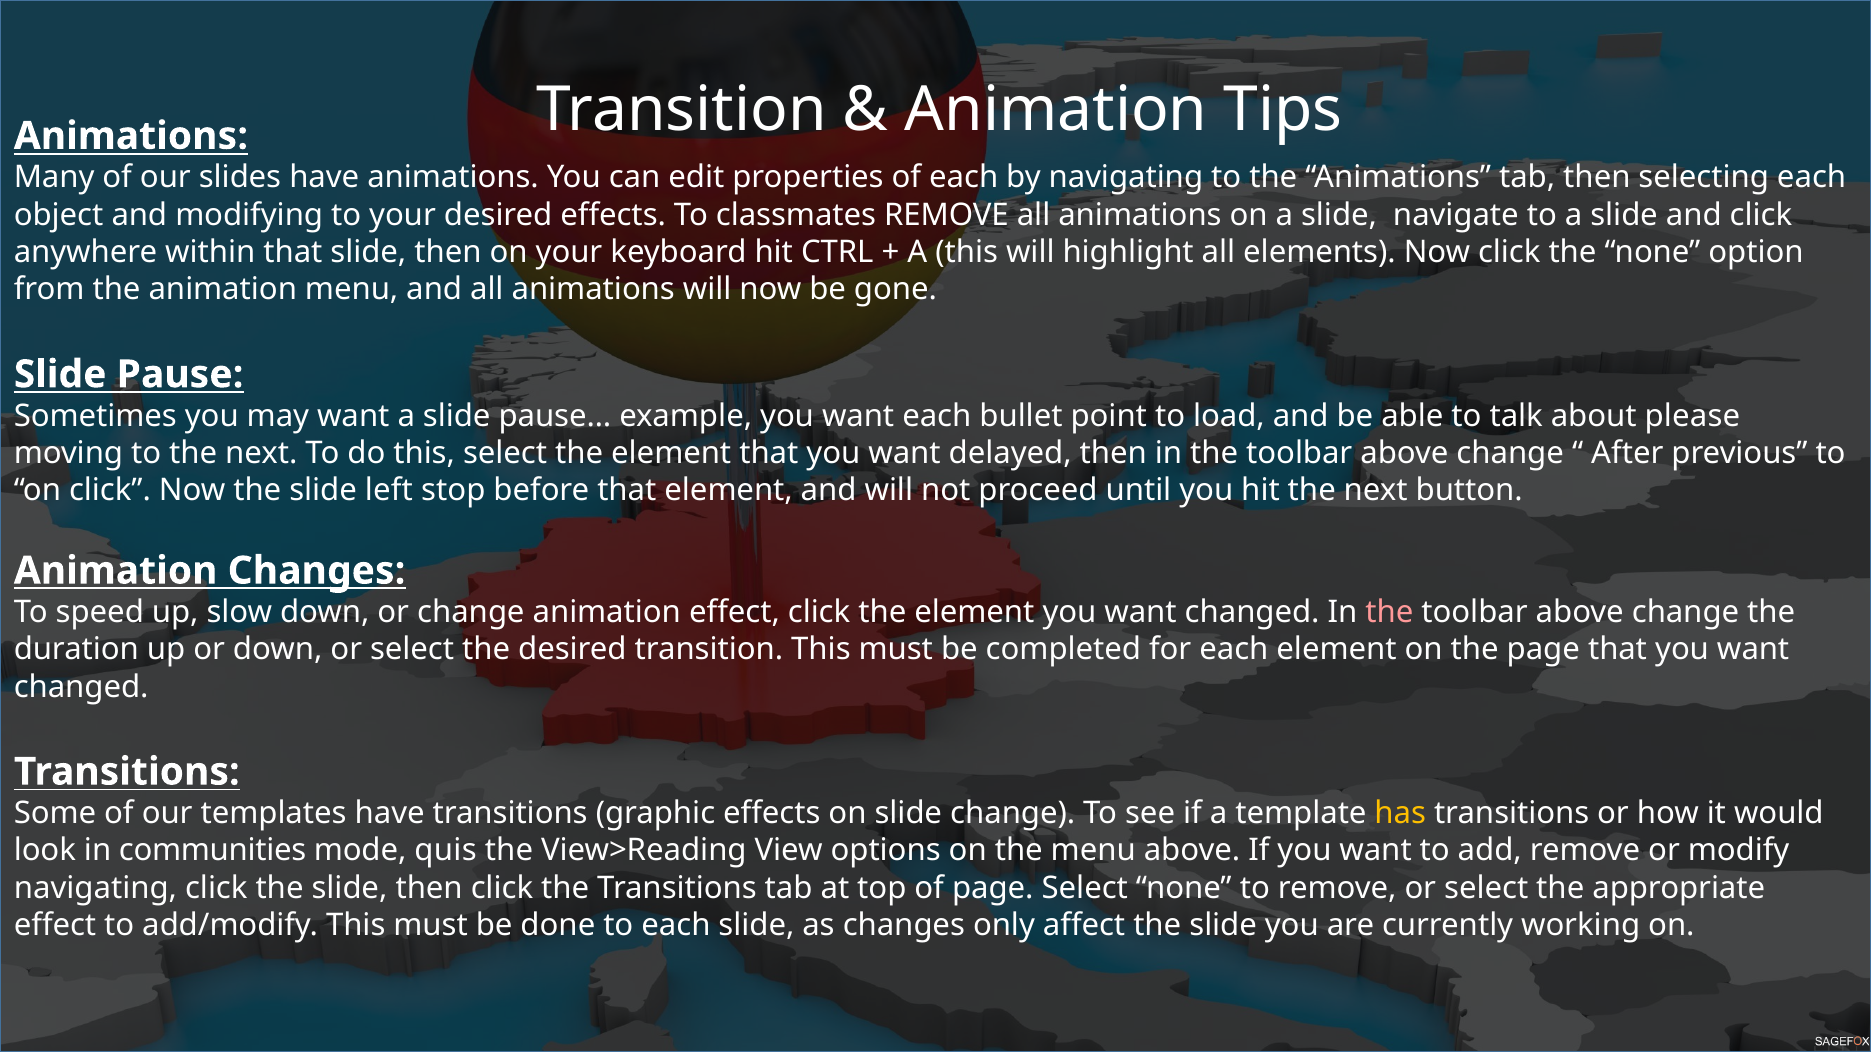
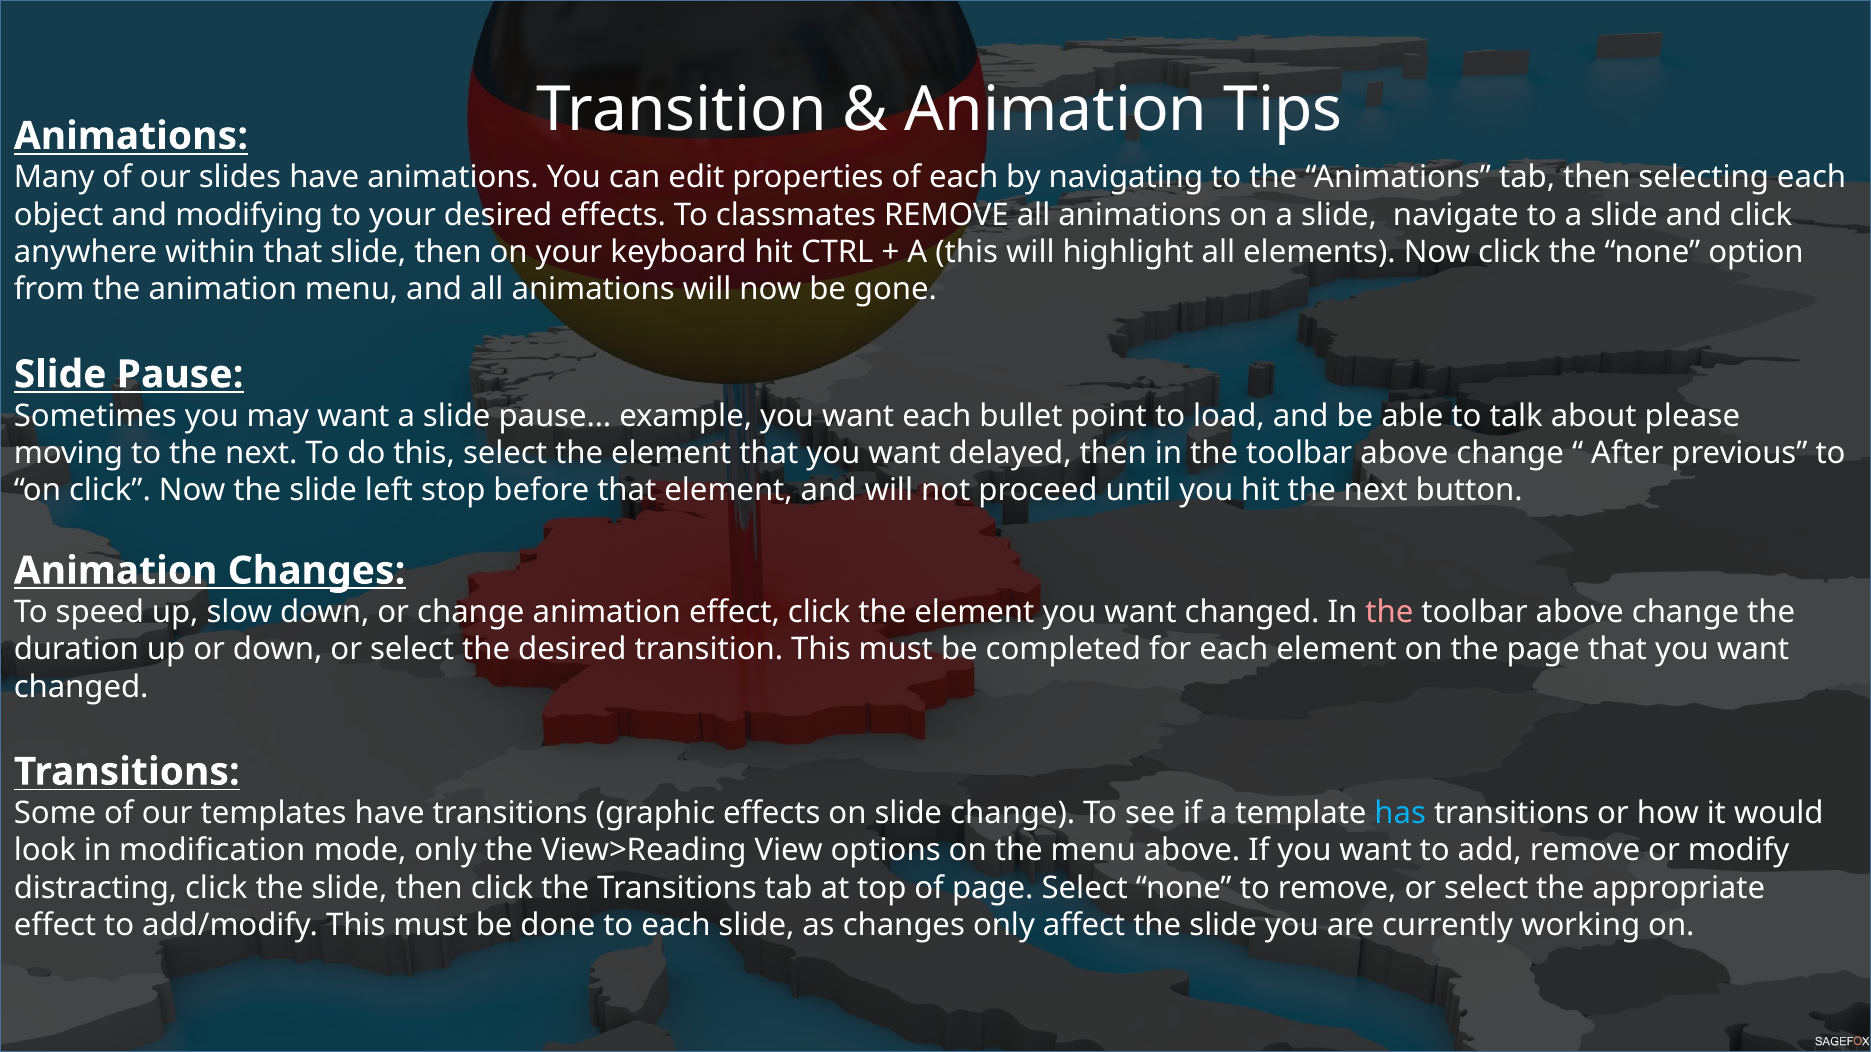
has colour: yellow -> light blue
communities: communities -> modification
mode quis: quis -> only
navigating at (95, 888): navigating -> distracting
